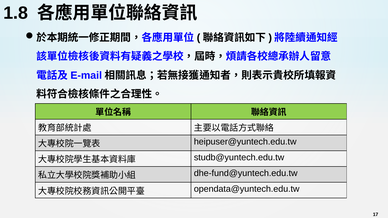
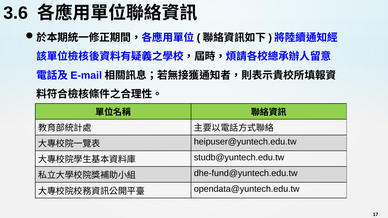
1.8: 1.8 -> 3.6
